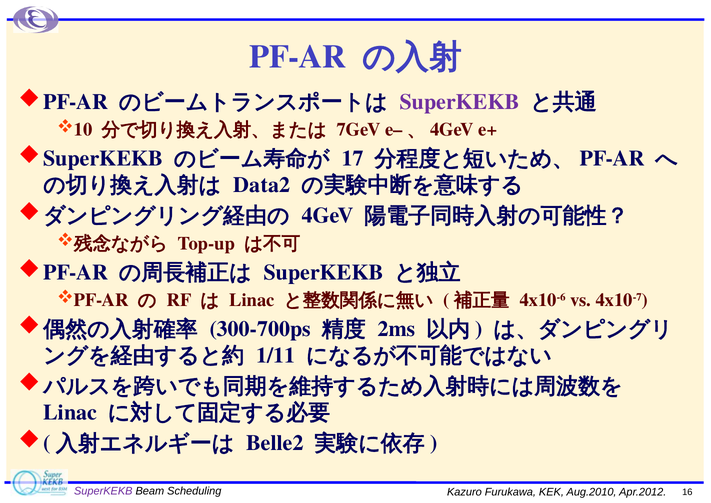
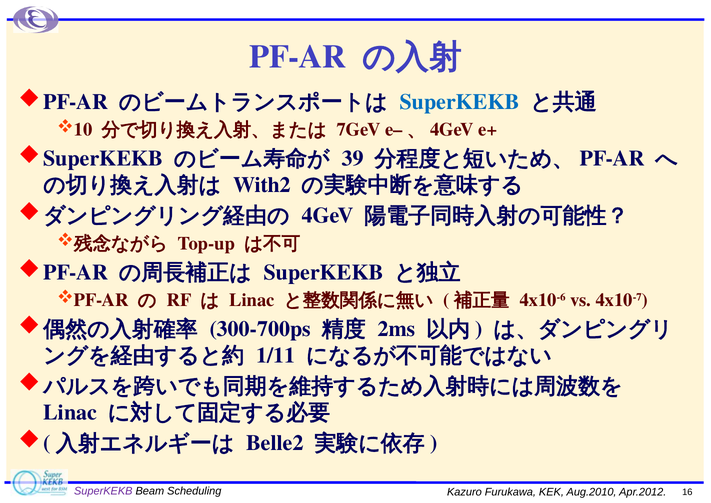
SuperKEKB at (460, 102) colour: purple -> blue
17: 17 -> 39
Data2: Data2 -> With2
